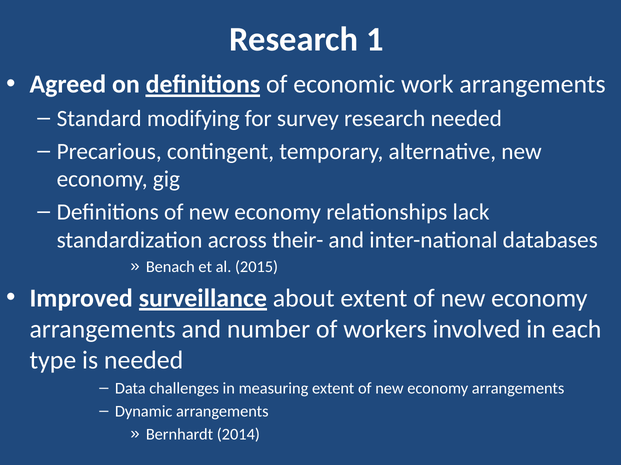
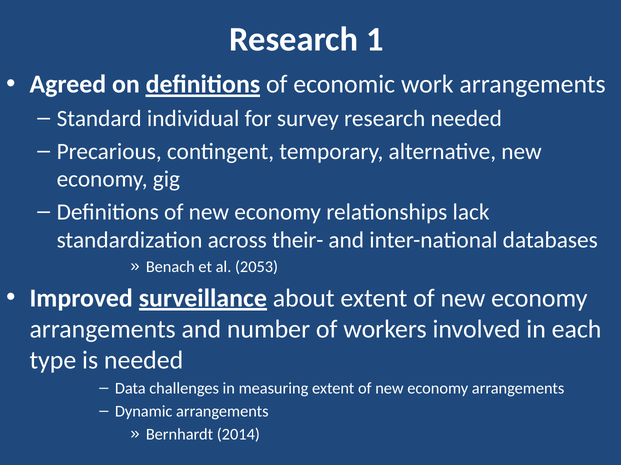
modifying: modifying -> individual
2015: 2015 -> 2053
